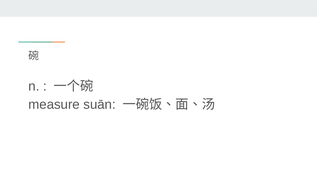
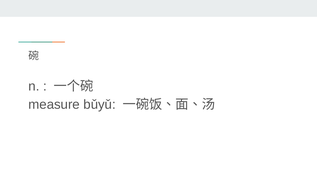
suān: suān -> bǔyǔ
